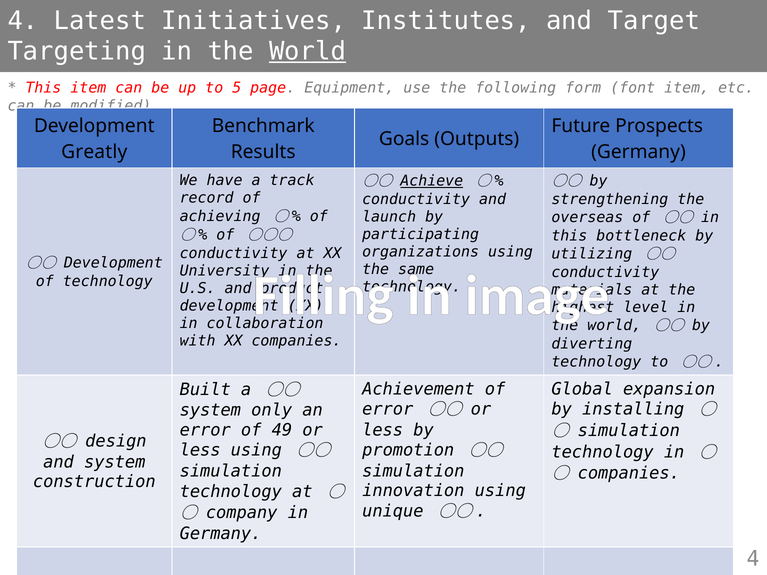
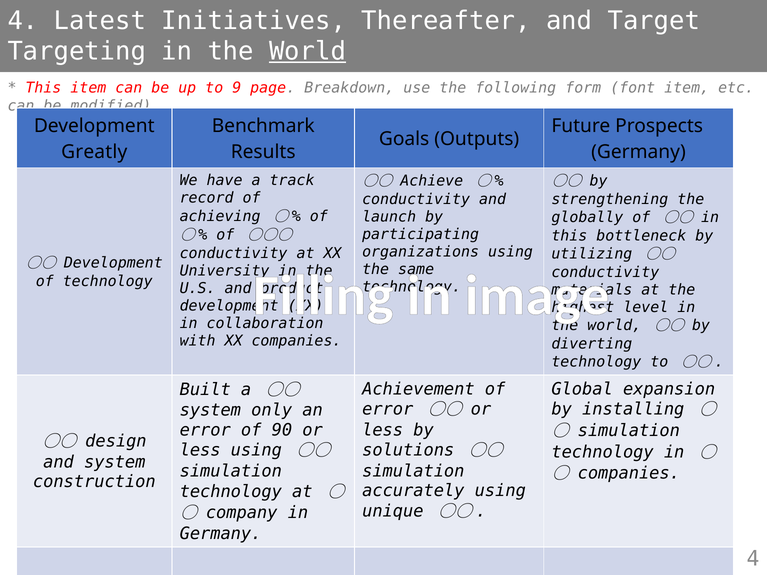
Institutes: Institutes -> Thereafter
5: 5 -> 9
Equipment: Equipment -> Breakdown
Achieve underline: present -> none
overseas: overseas -> globally
49: 49 -> 90
promotion: promotion -> solutions
innovation: innovation -> accurately
